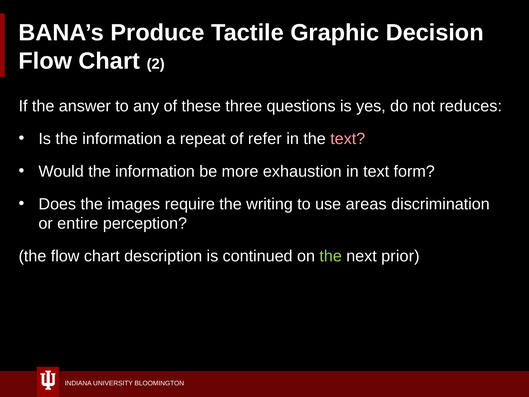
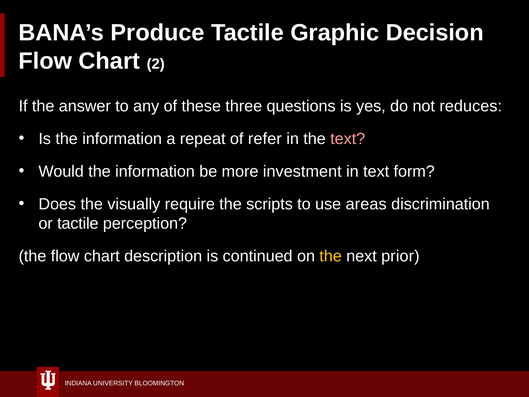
exhaustion: exhaustion -> investment
images: images -> visually
writing: writing -> scripts
or entire: entire -> tactile
the at (331, 256) colour: light green -> yellow
